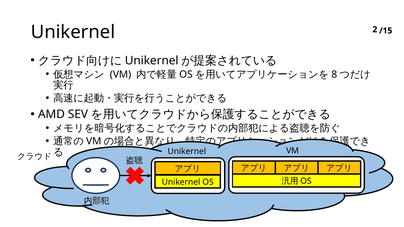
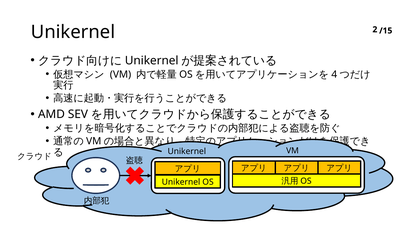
8: 8 -> 4
